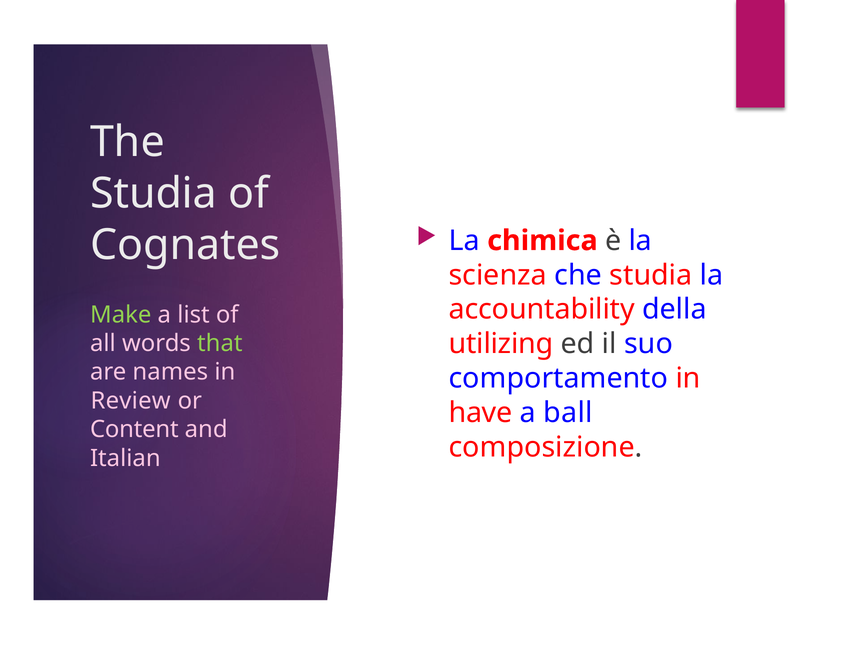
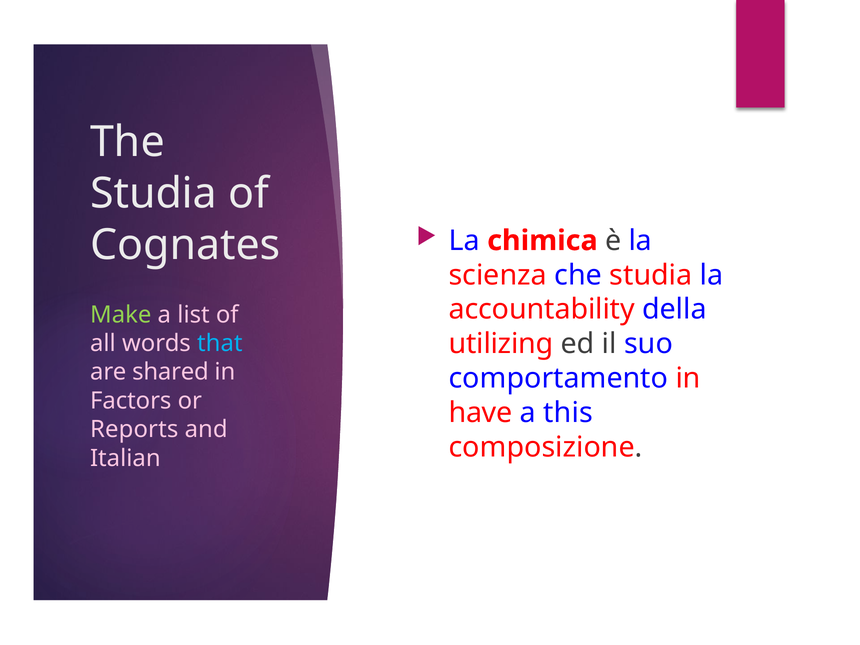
that colour: light green -> light blue
names: names -> shared
Review: Review -> Factors
ball: ball -> this
Content: Content -> Reports
